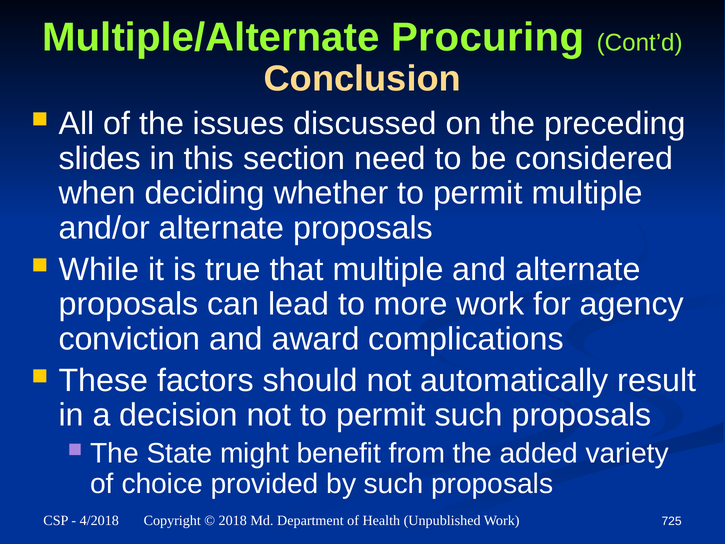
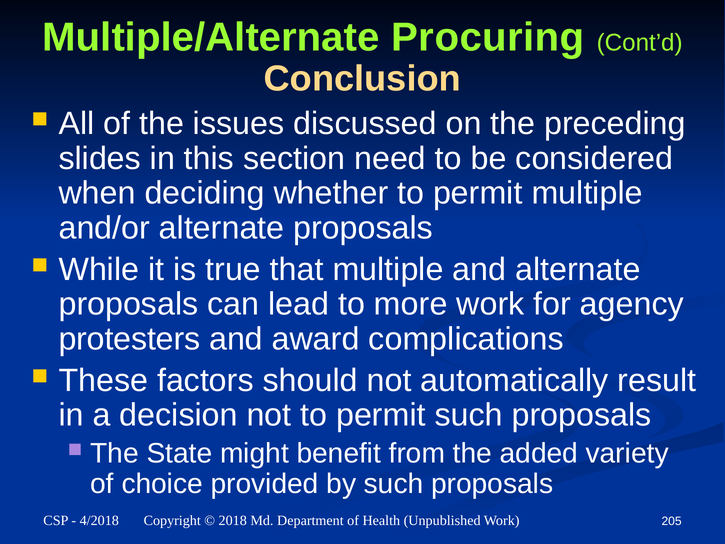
conviction: conviction -> protesters
725: 725 -> 205
